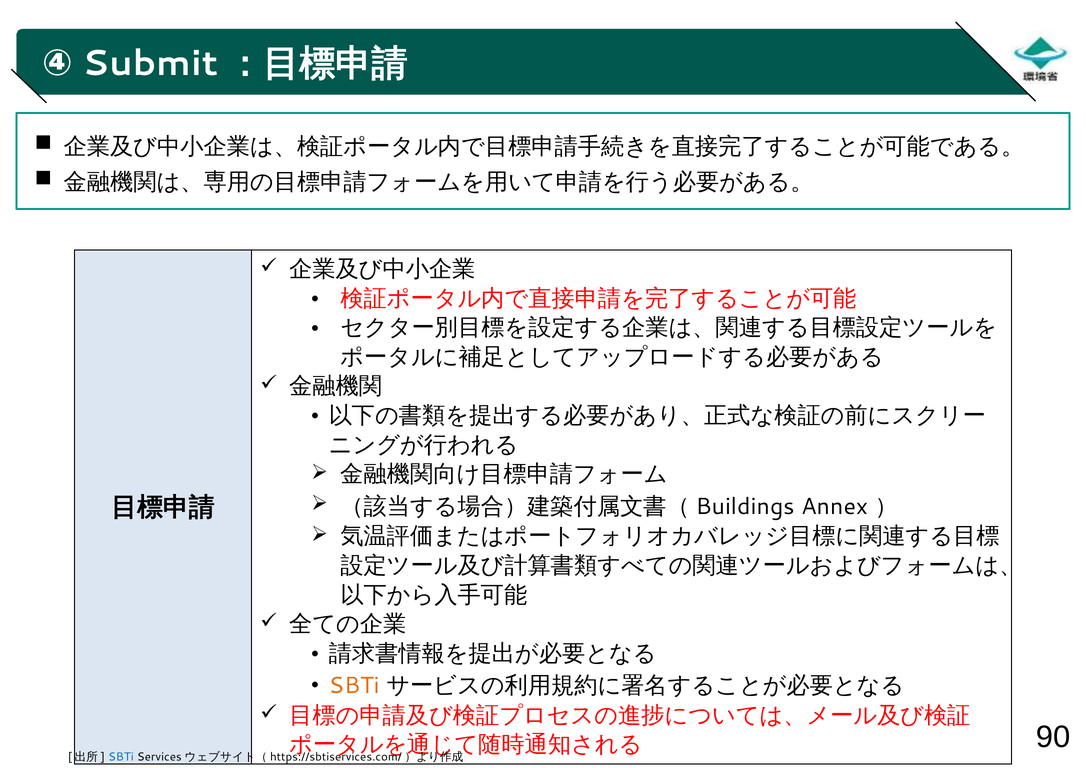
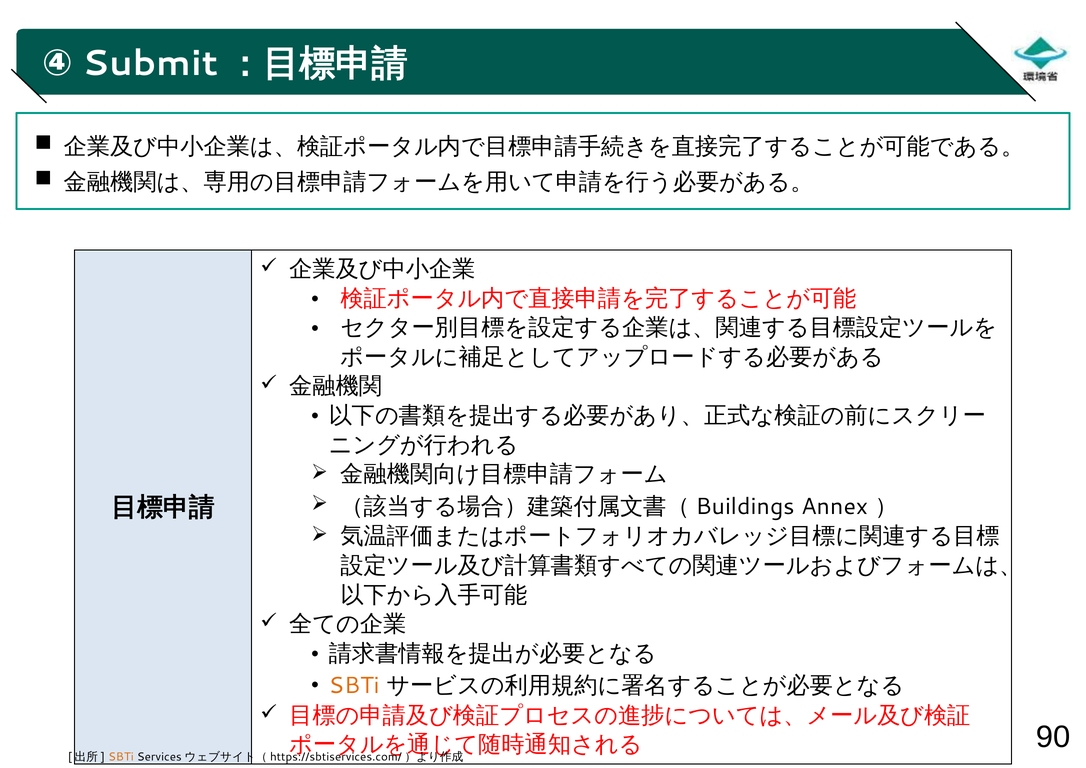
SBTi at (121, 757) colour: blue -> orange
